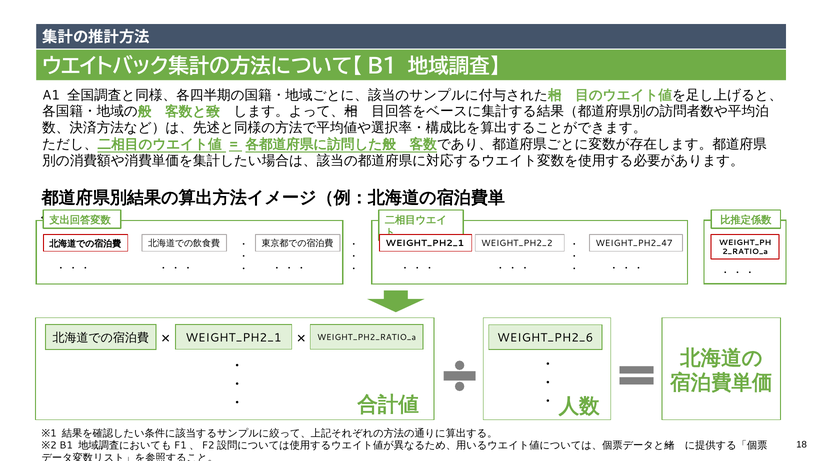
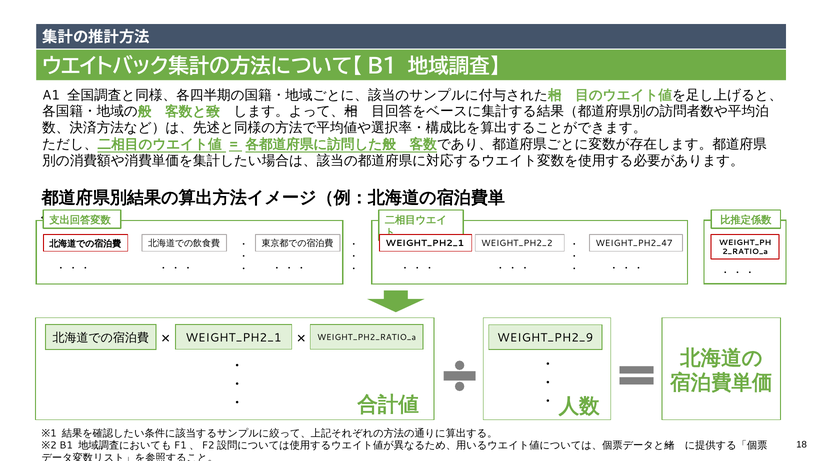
WEIGHT_PH2_6: WEIGHT_PH2_6 -> WEIGHT_PH2_9
